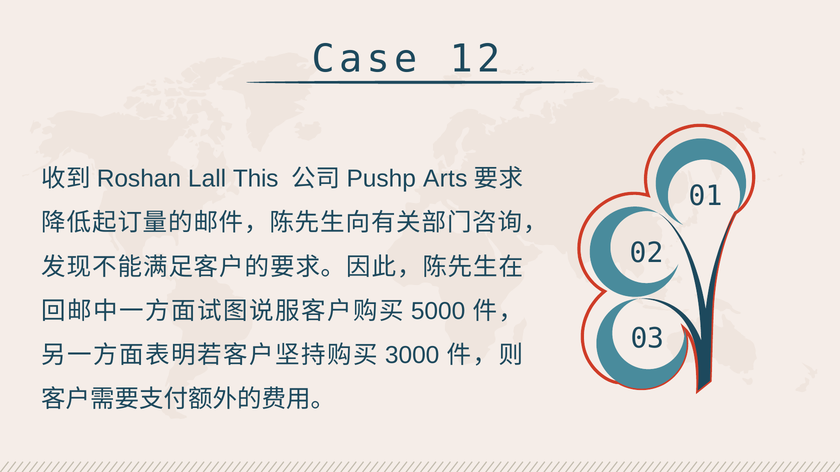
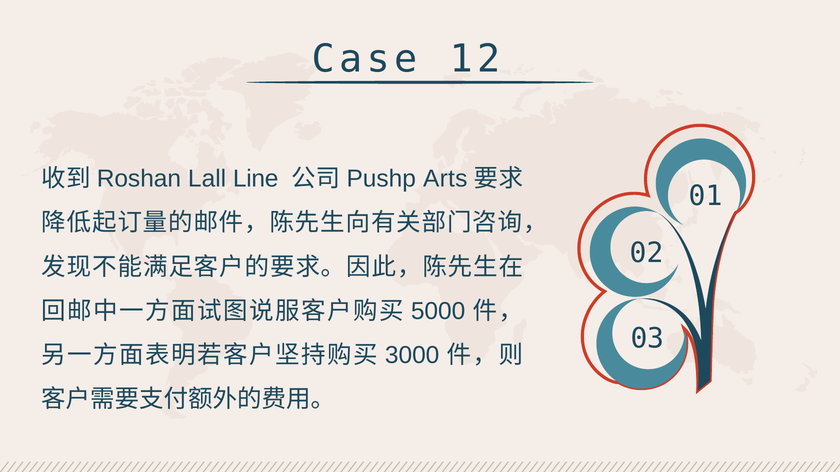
This: This -> Line
